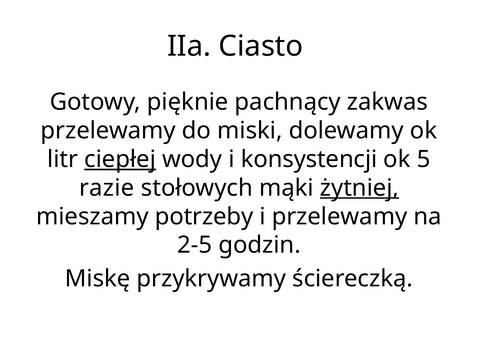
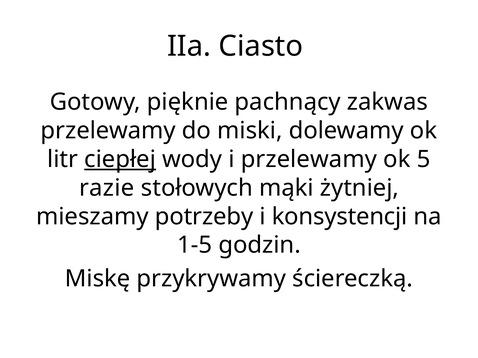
i konsystencji: konsystencji -> przelewamy
żytniej underline: present -> none
i przelewamy: przelewamy -> konsystencji
2-5: 2-5 -> 1-5
